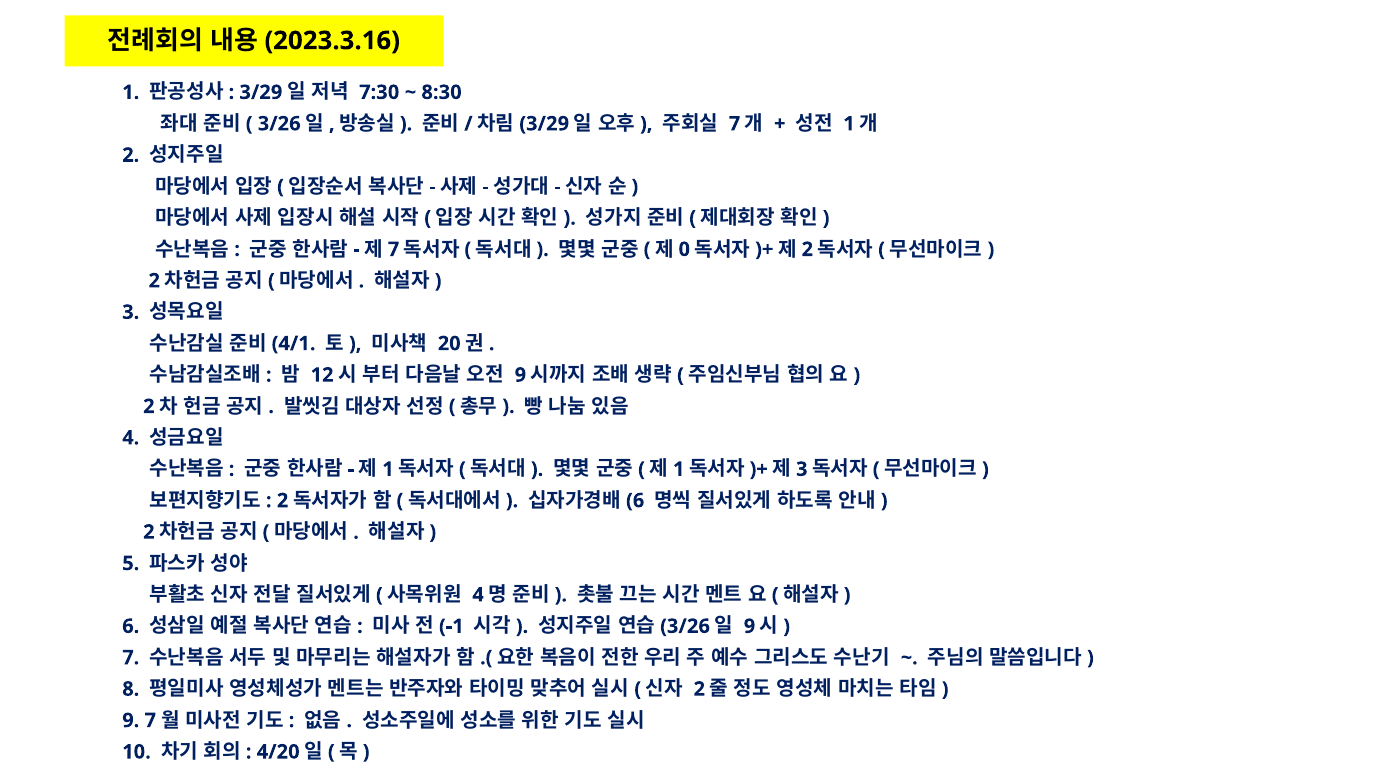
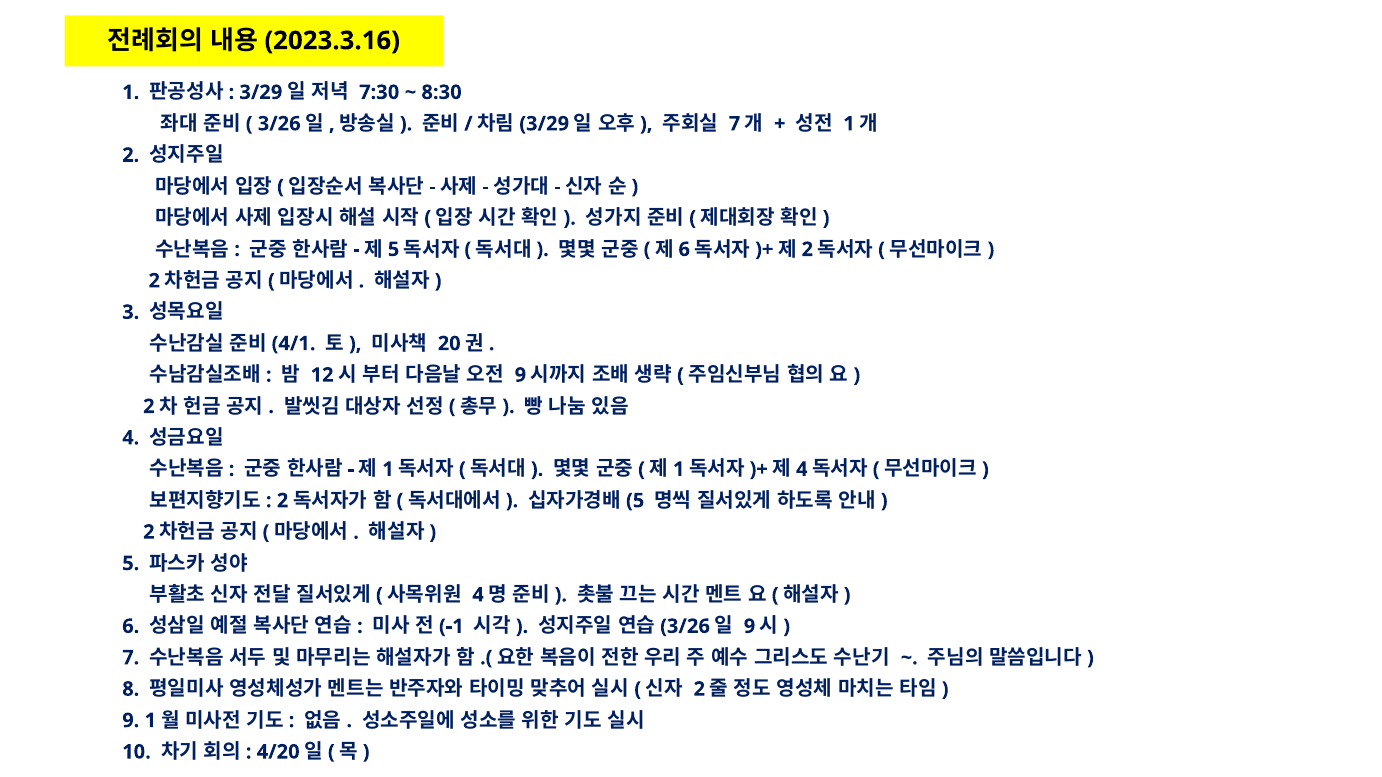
7 at (394, 249): 7 -> 5
0 at (684, 249): 0 -> 6
3 at (802, 469): 3 -> 4
6 at (635, 501): 6 -> 5
9 7: 7 -> 1
